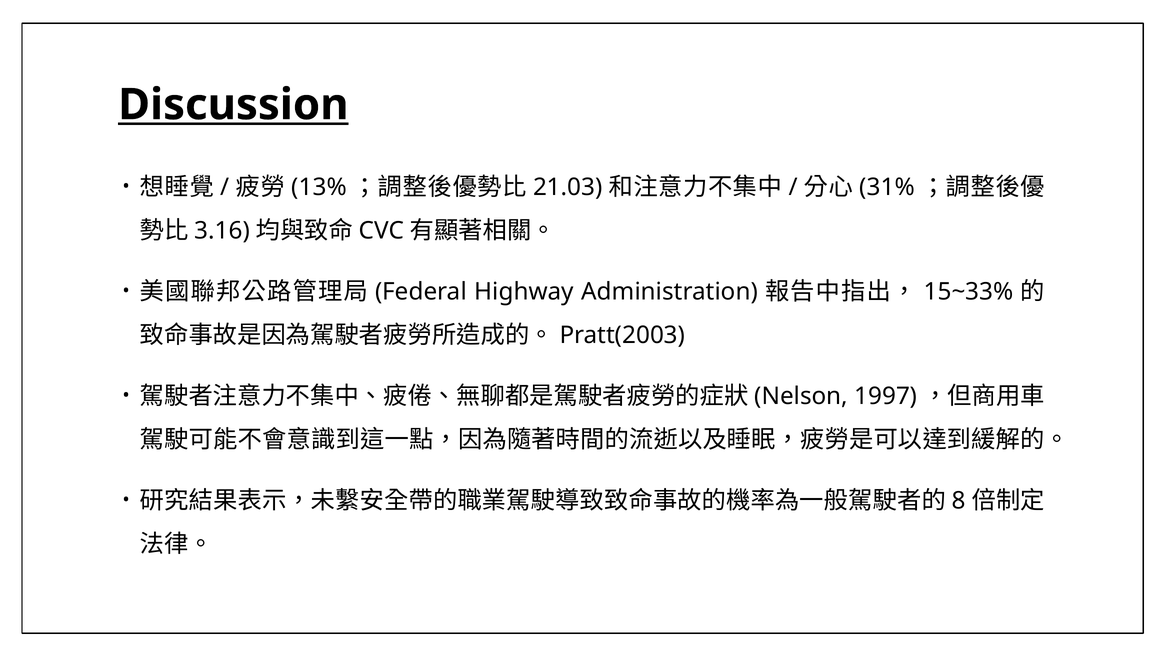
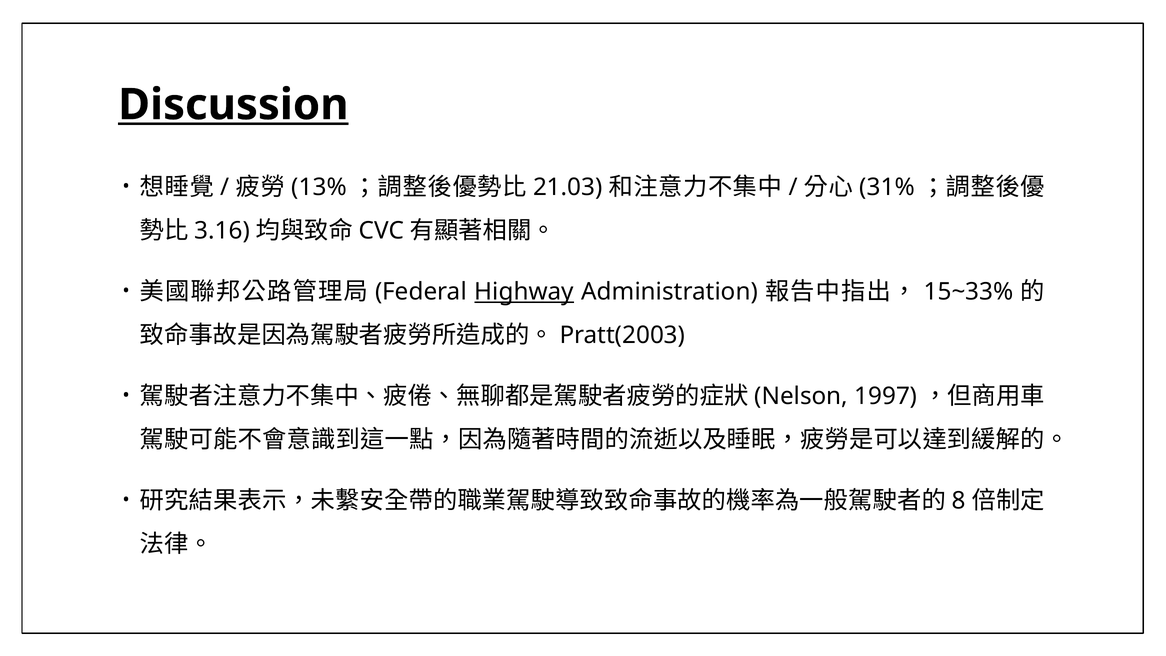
Highway underline: none -> present
